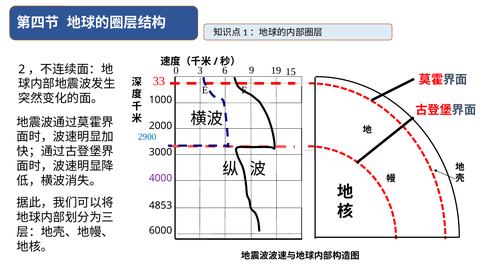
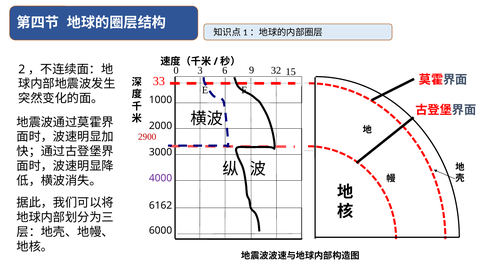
19: 19 -> 32
2900 colour: blue -> red
4853: 4853 -> 6162
